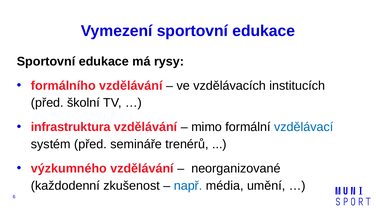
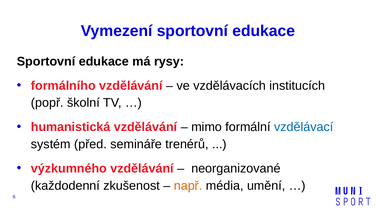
před at (47, 103): před -> popř
infrastruktura: infrastruktura -> humanistická
např colour: blue -> orange
